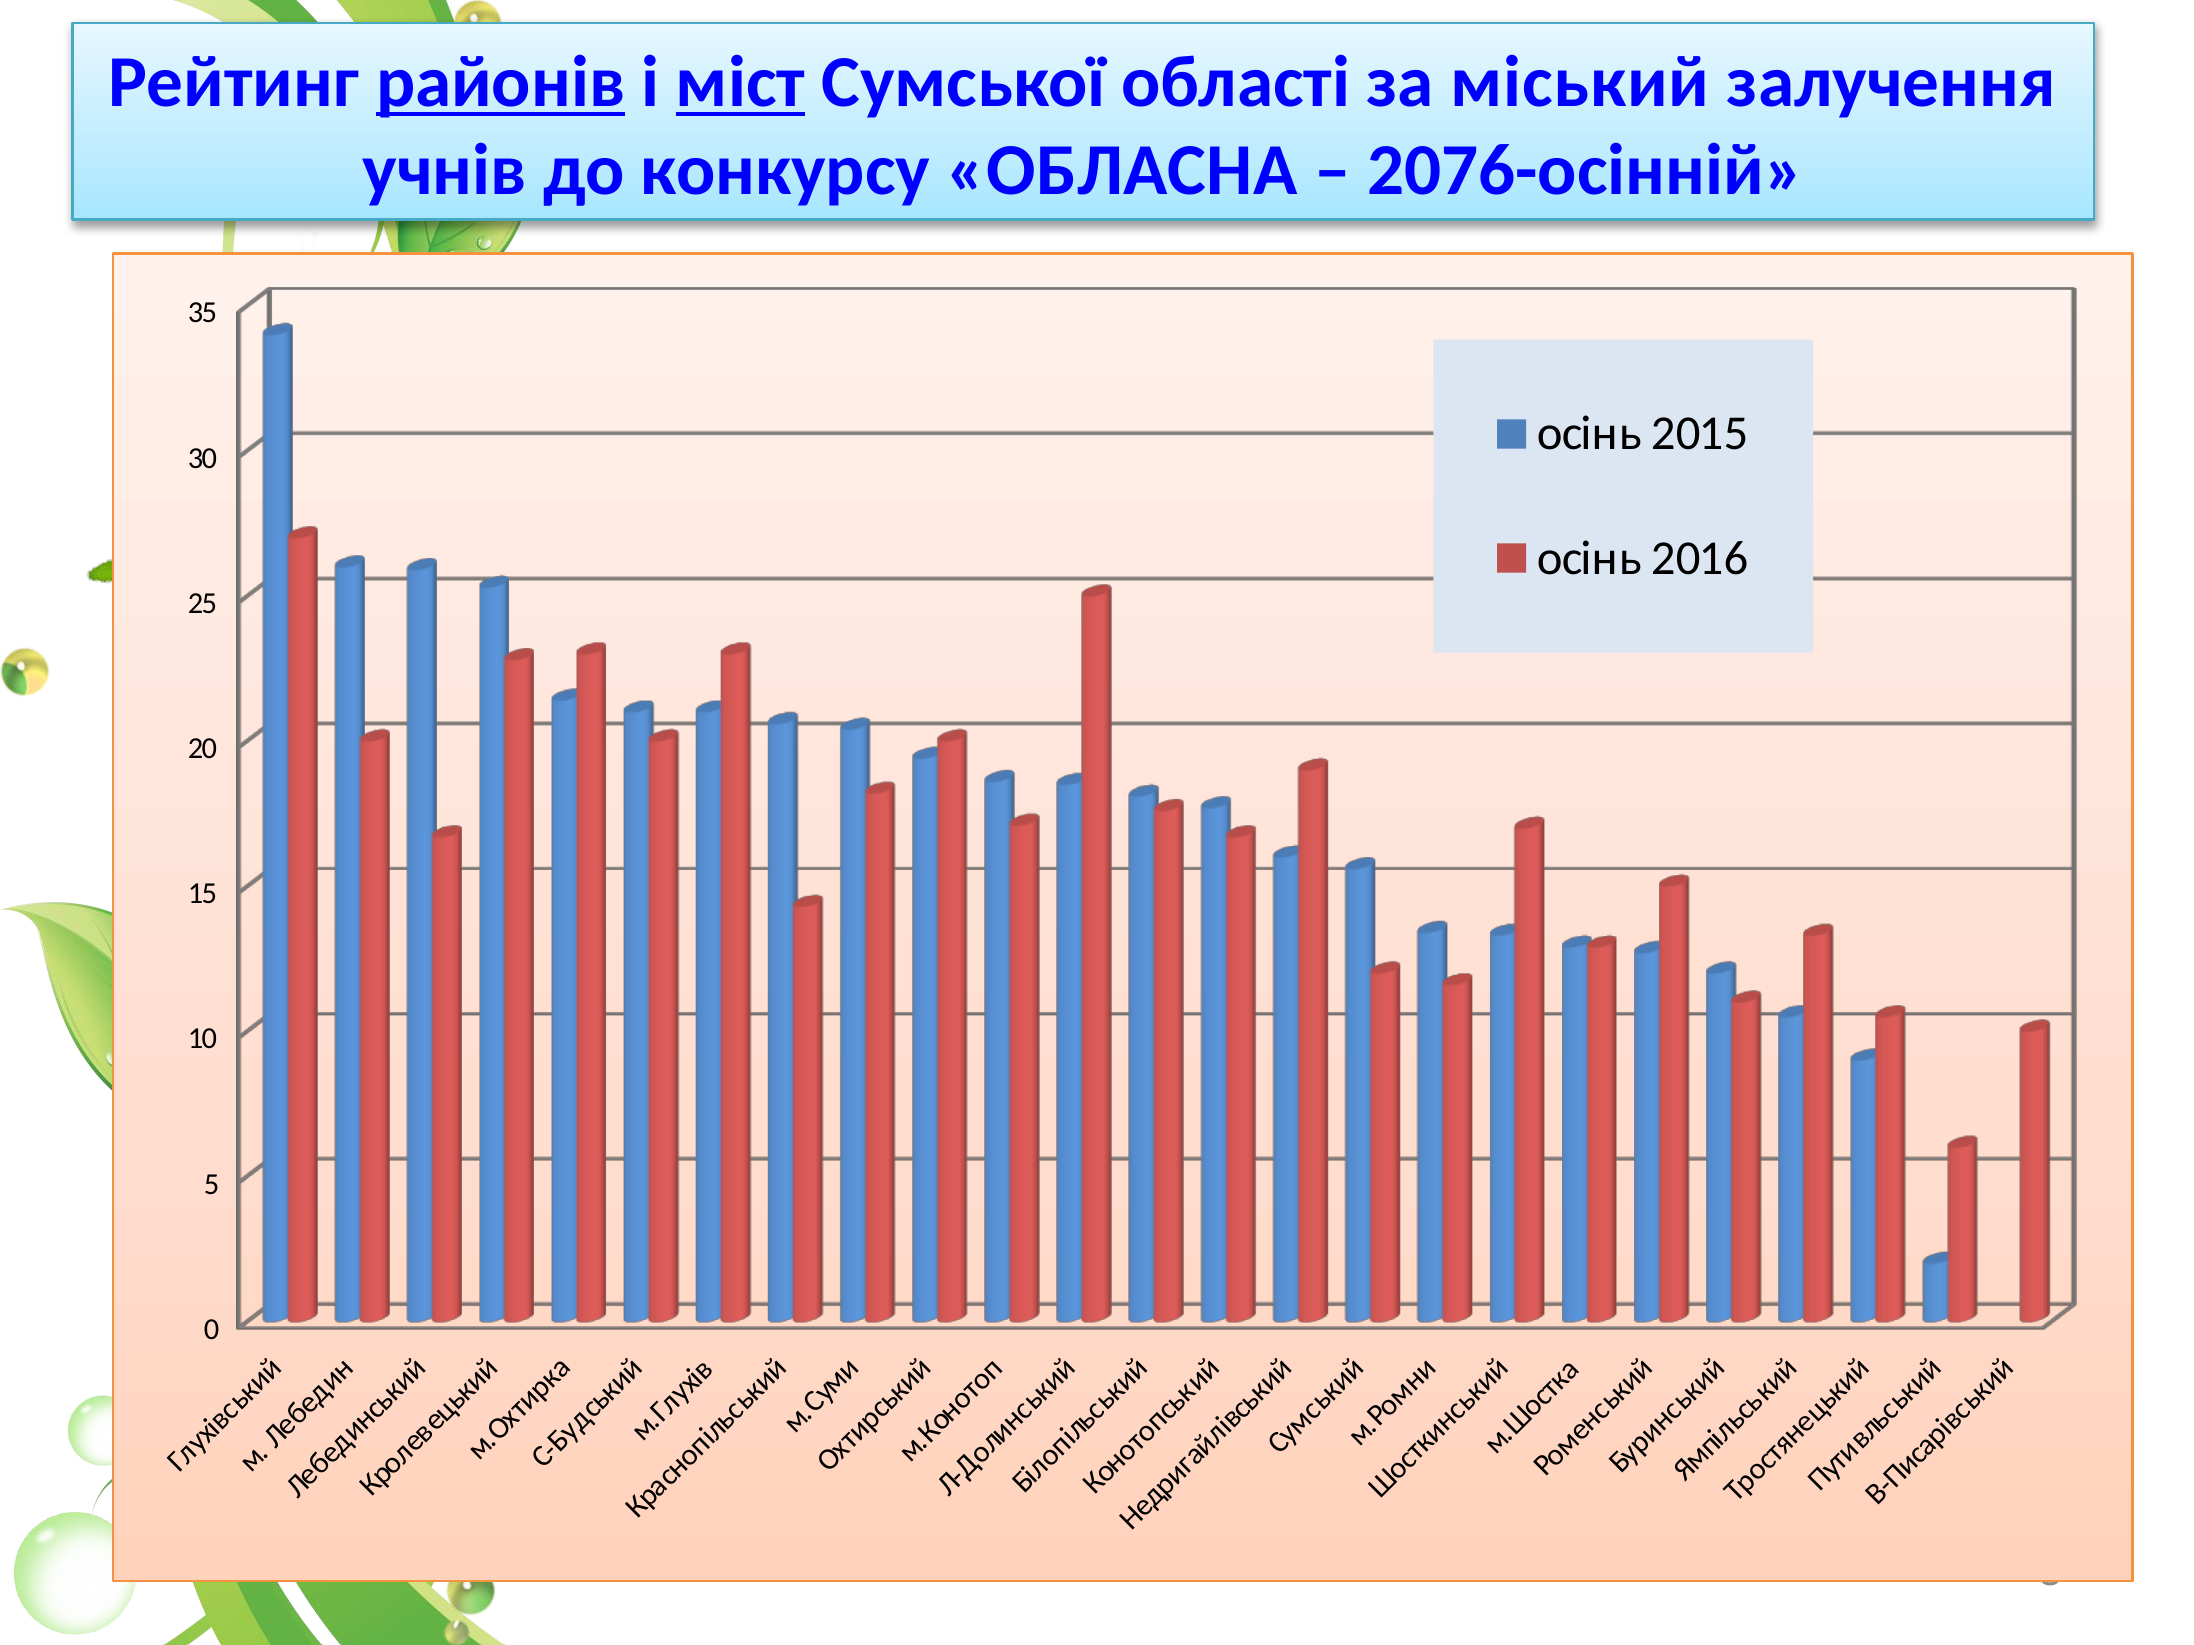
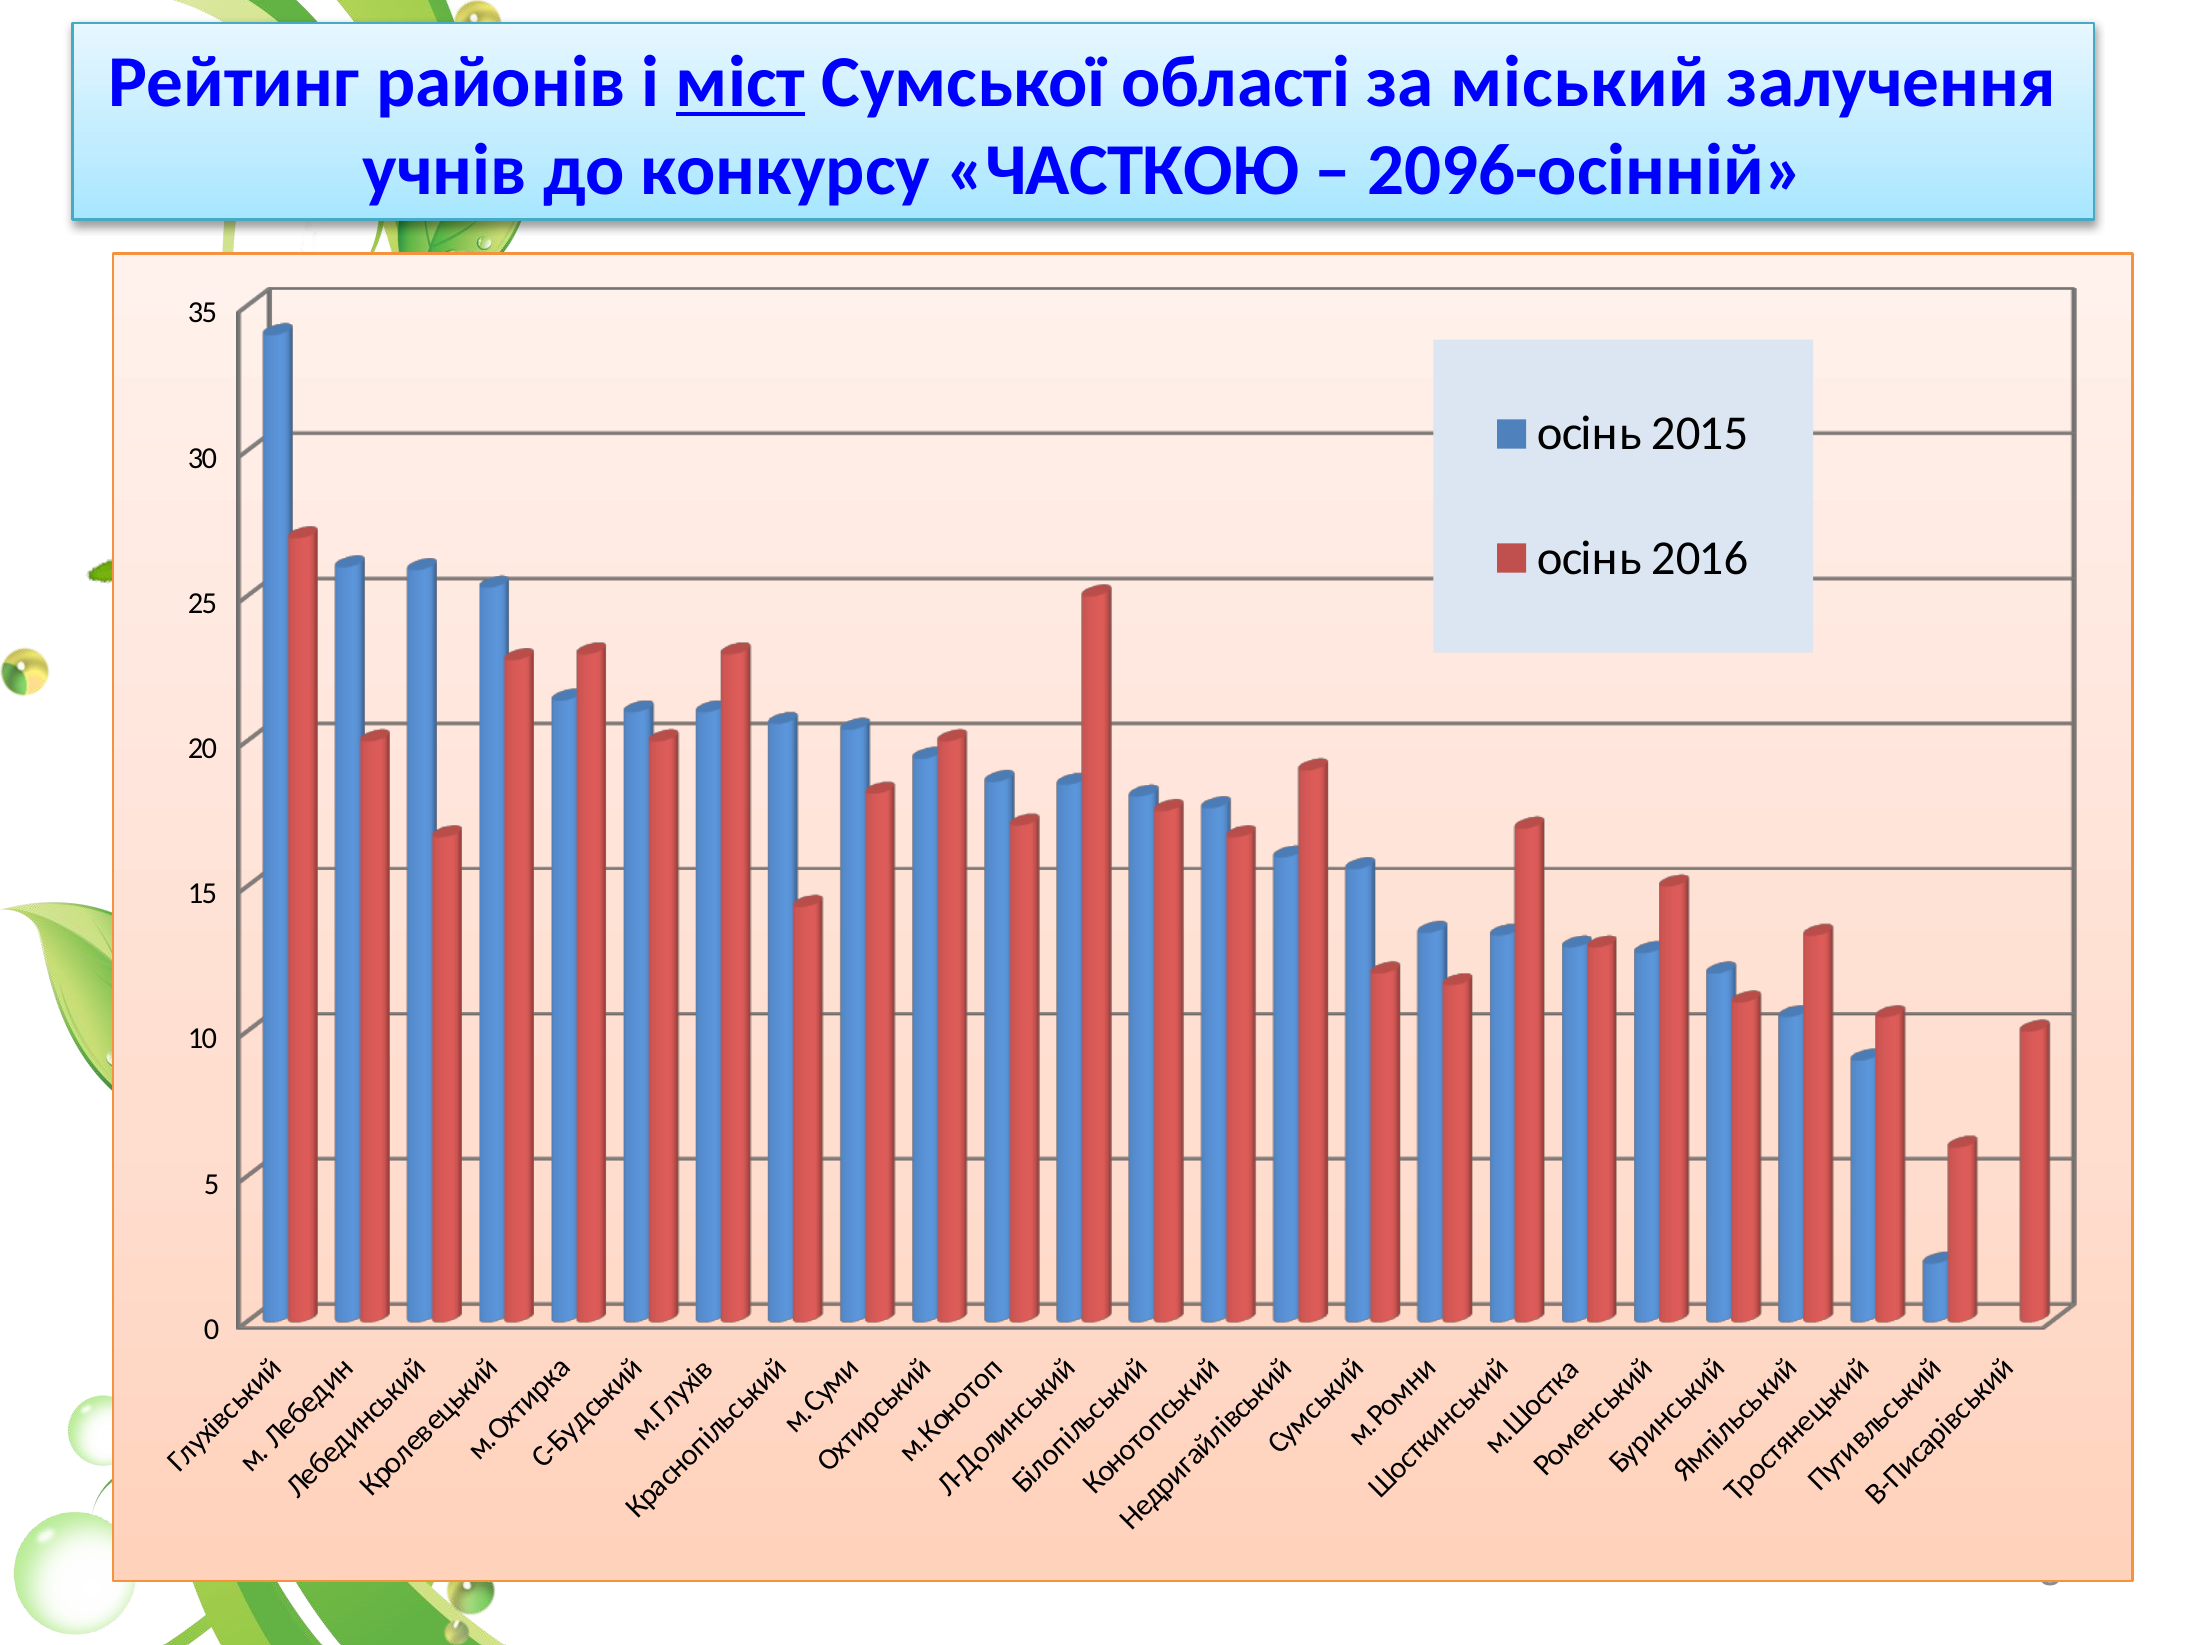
районів underline: present -> none
ОБЛАСНА: ОБЛАСНА -> ЧАСТКОЮ
2076-осінній: 2076-осінній -> 2096-осінній
